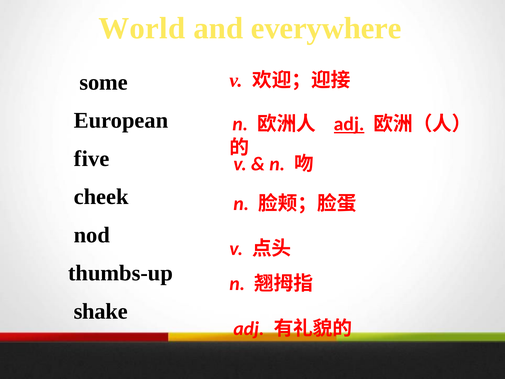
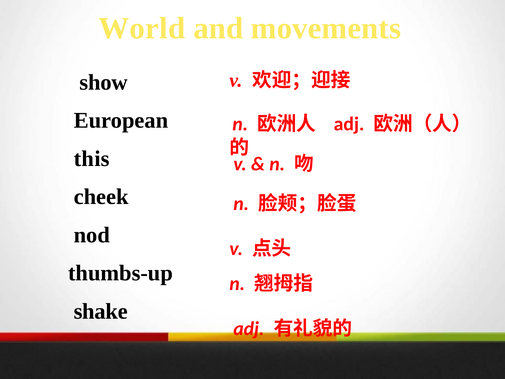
everywhere: everywhere -> movements
some: some -> show
adj at (349, 124) underline: present -> none
five: five -> this
